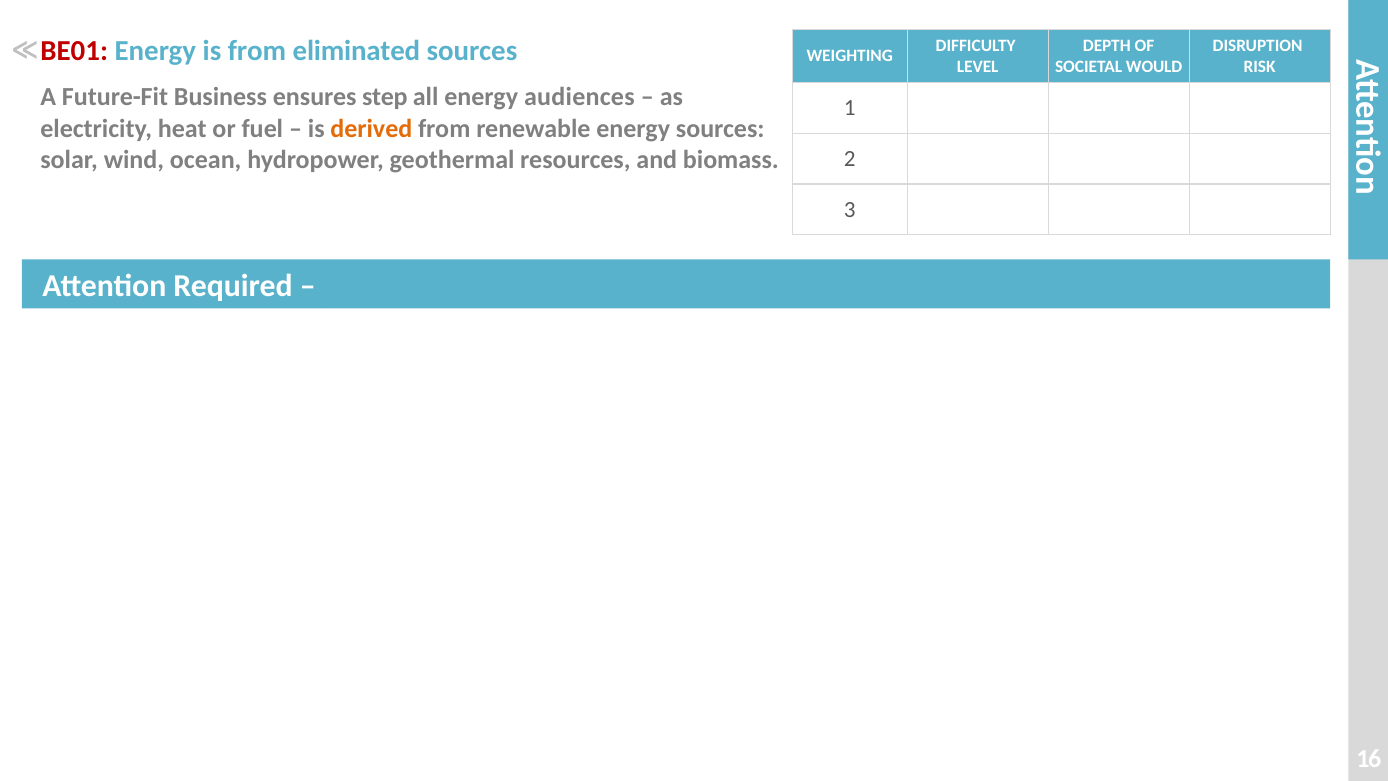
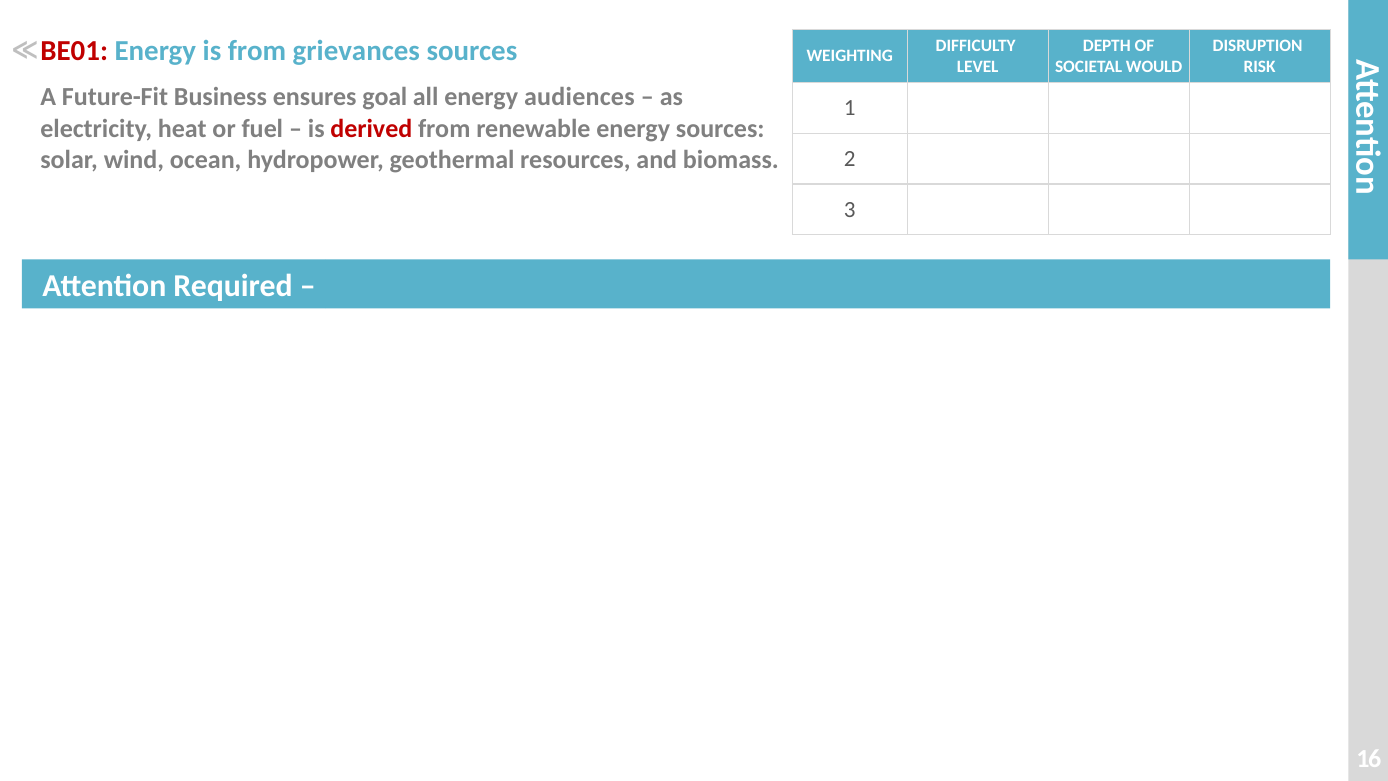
eliminated: eliminated -> grievances
step: step -> goal
derived colour: orange -> red
